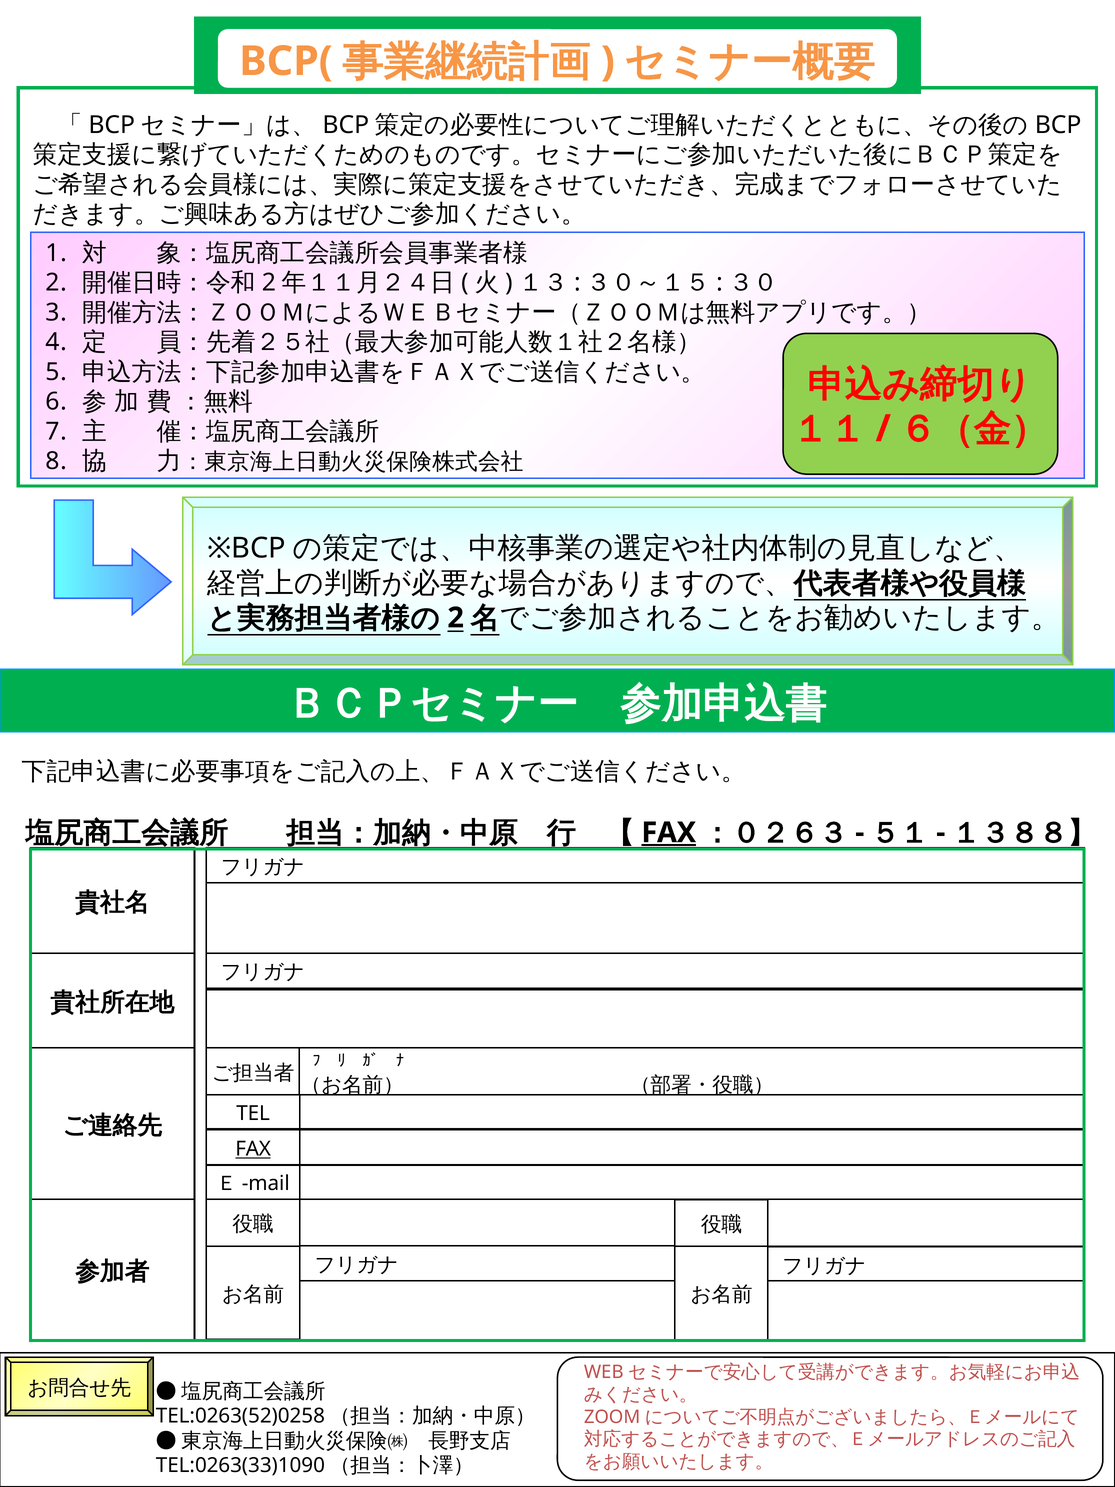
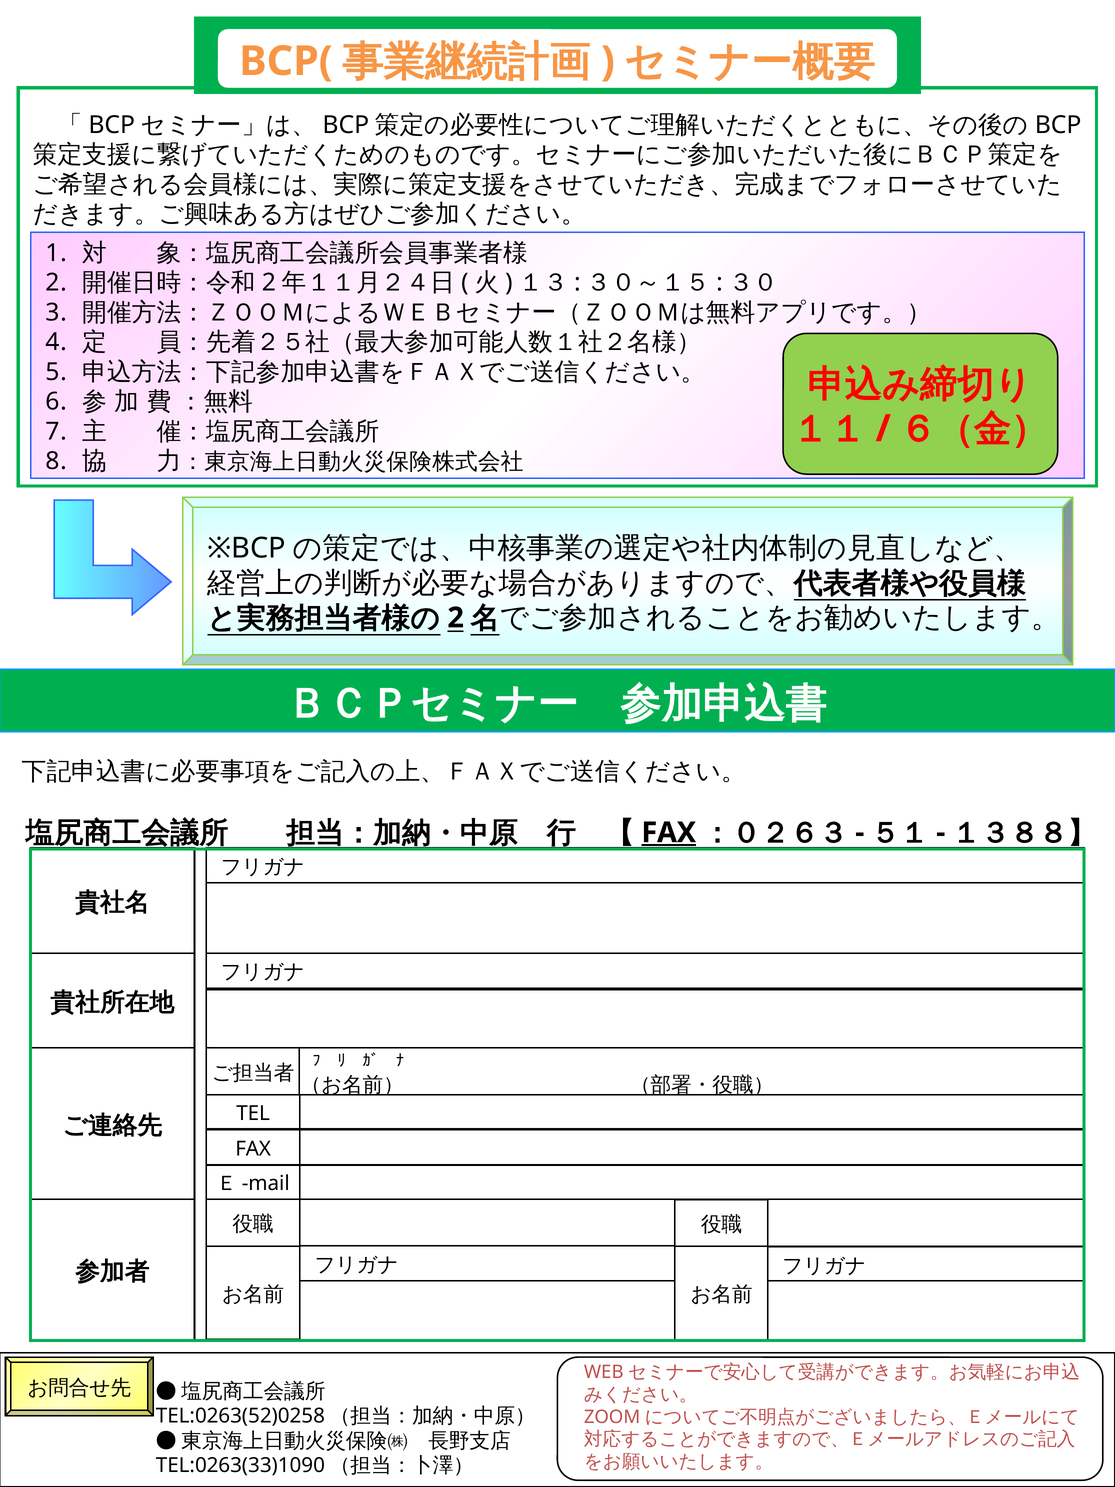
FAX at (253, 1149) underline: present -> none
